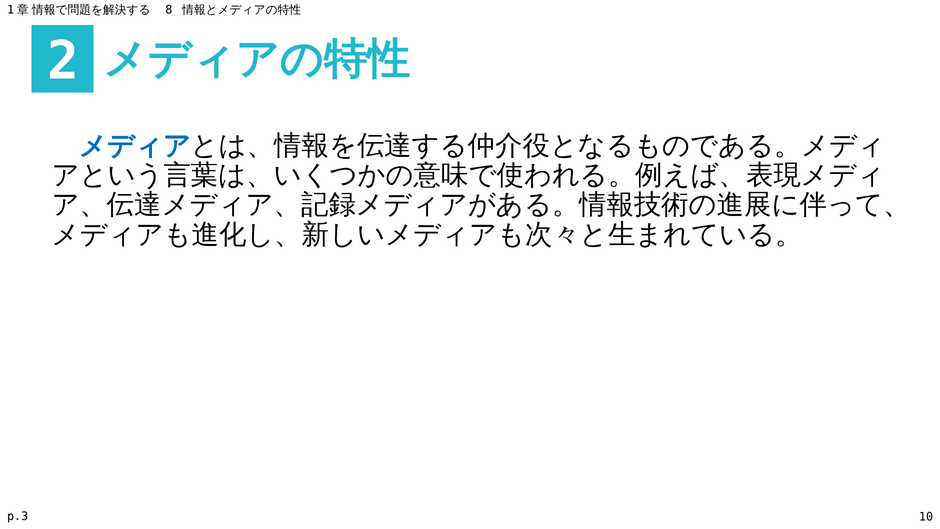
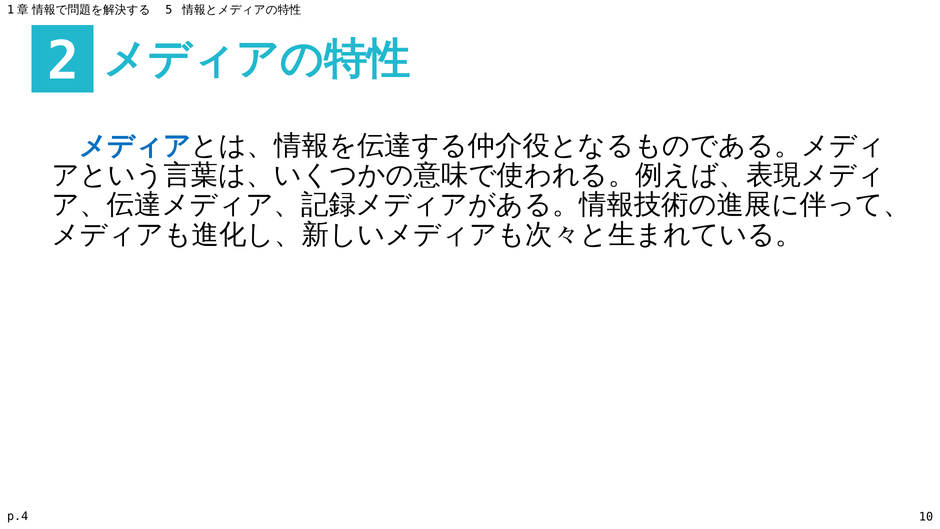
8: 8 -> 5
p.3: p.3 -> p.4
